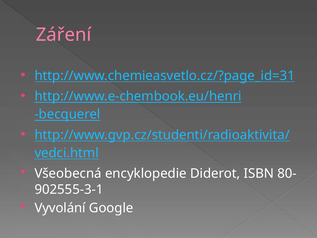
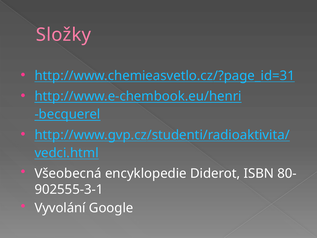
Záření: Záření -> Složky
